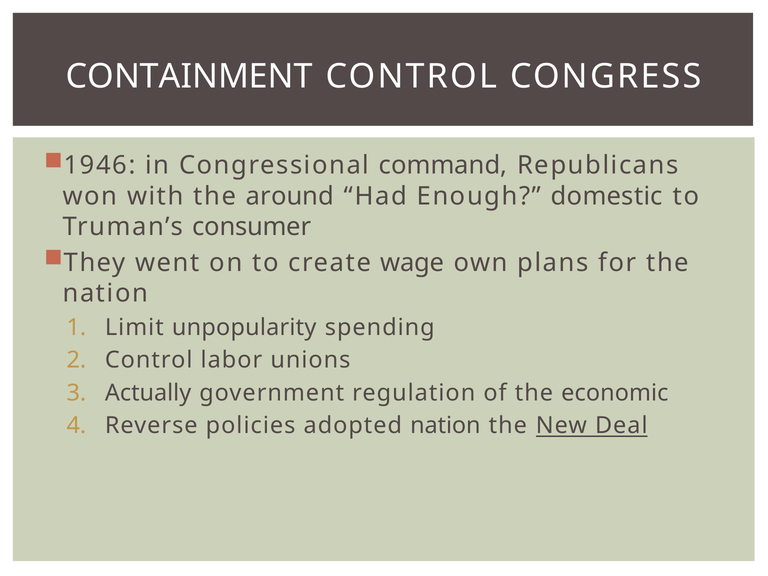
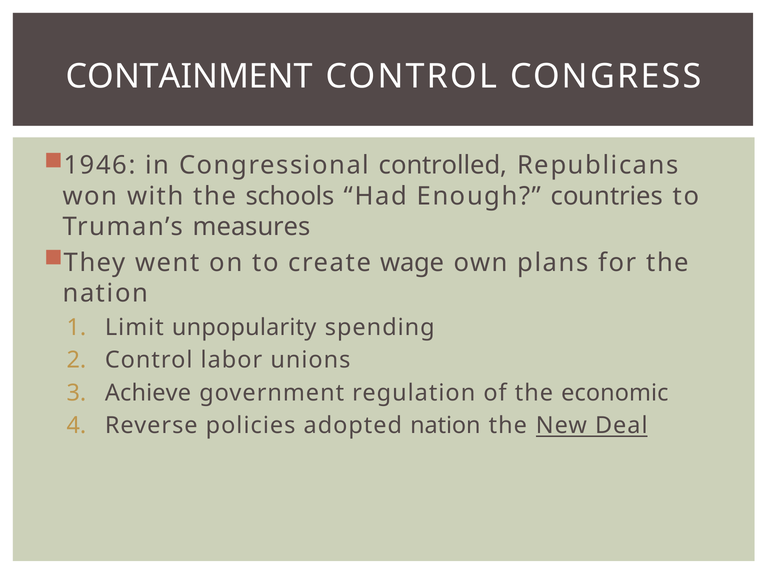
command: command -> controlled
around: around -> schools
domestic: domestic -> countries
consumer: consumer -> measures
Actually: Actually -> Achieve
